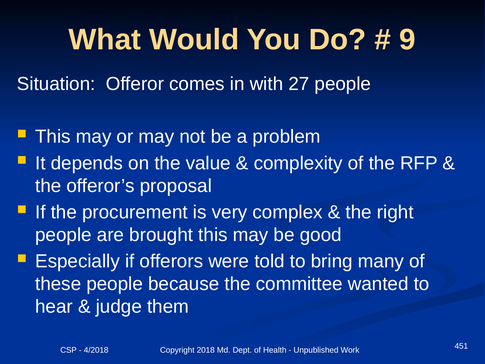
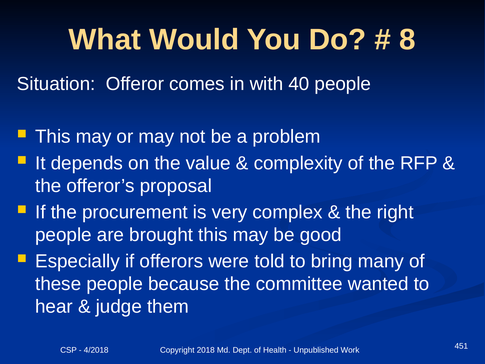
9: 9 -> 8
27: 27 -> 40
